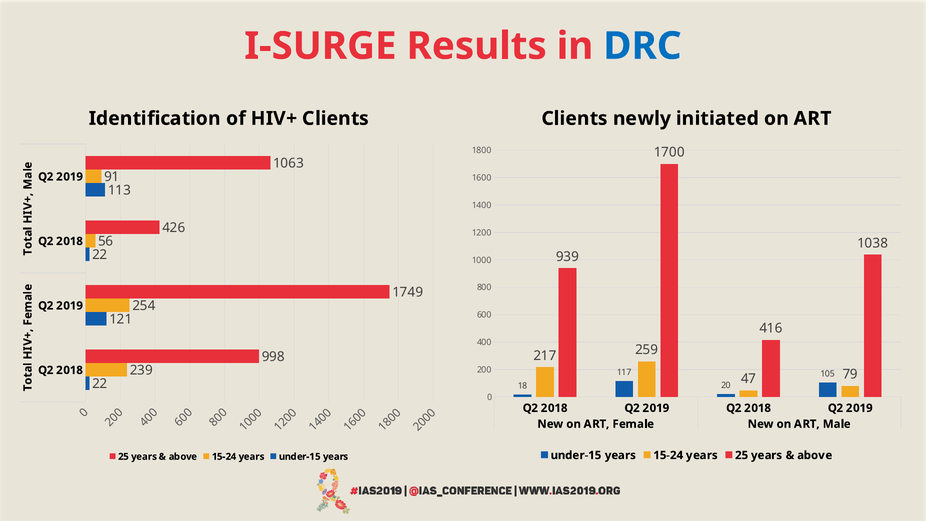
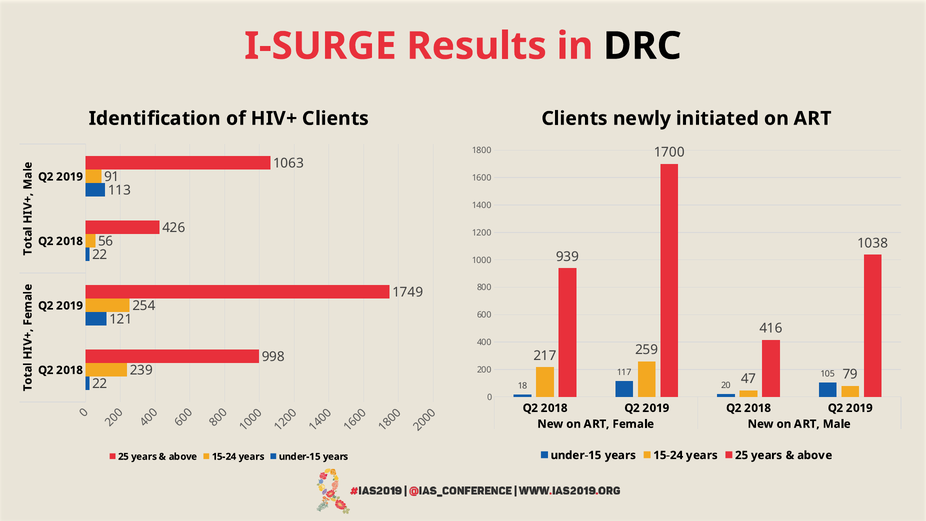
DRC colour: blue -> black
